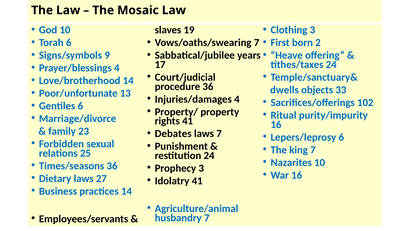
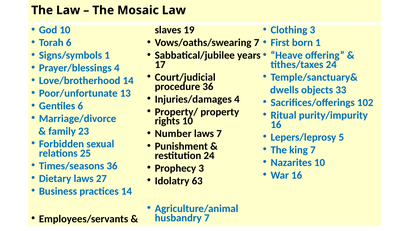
born 2: 2 -> 1
Signs/symbols 9: 9 -> 1
rights 41: 41 -> 10
Debates: Debates -> Number
Lepers/leprosy 6: 6 -> 5
Idolatry 41: 41 -> 63
